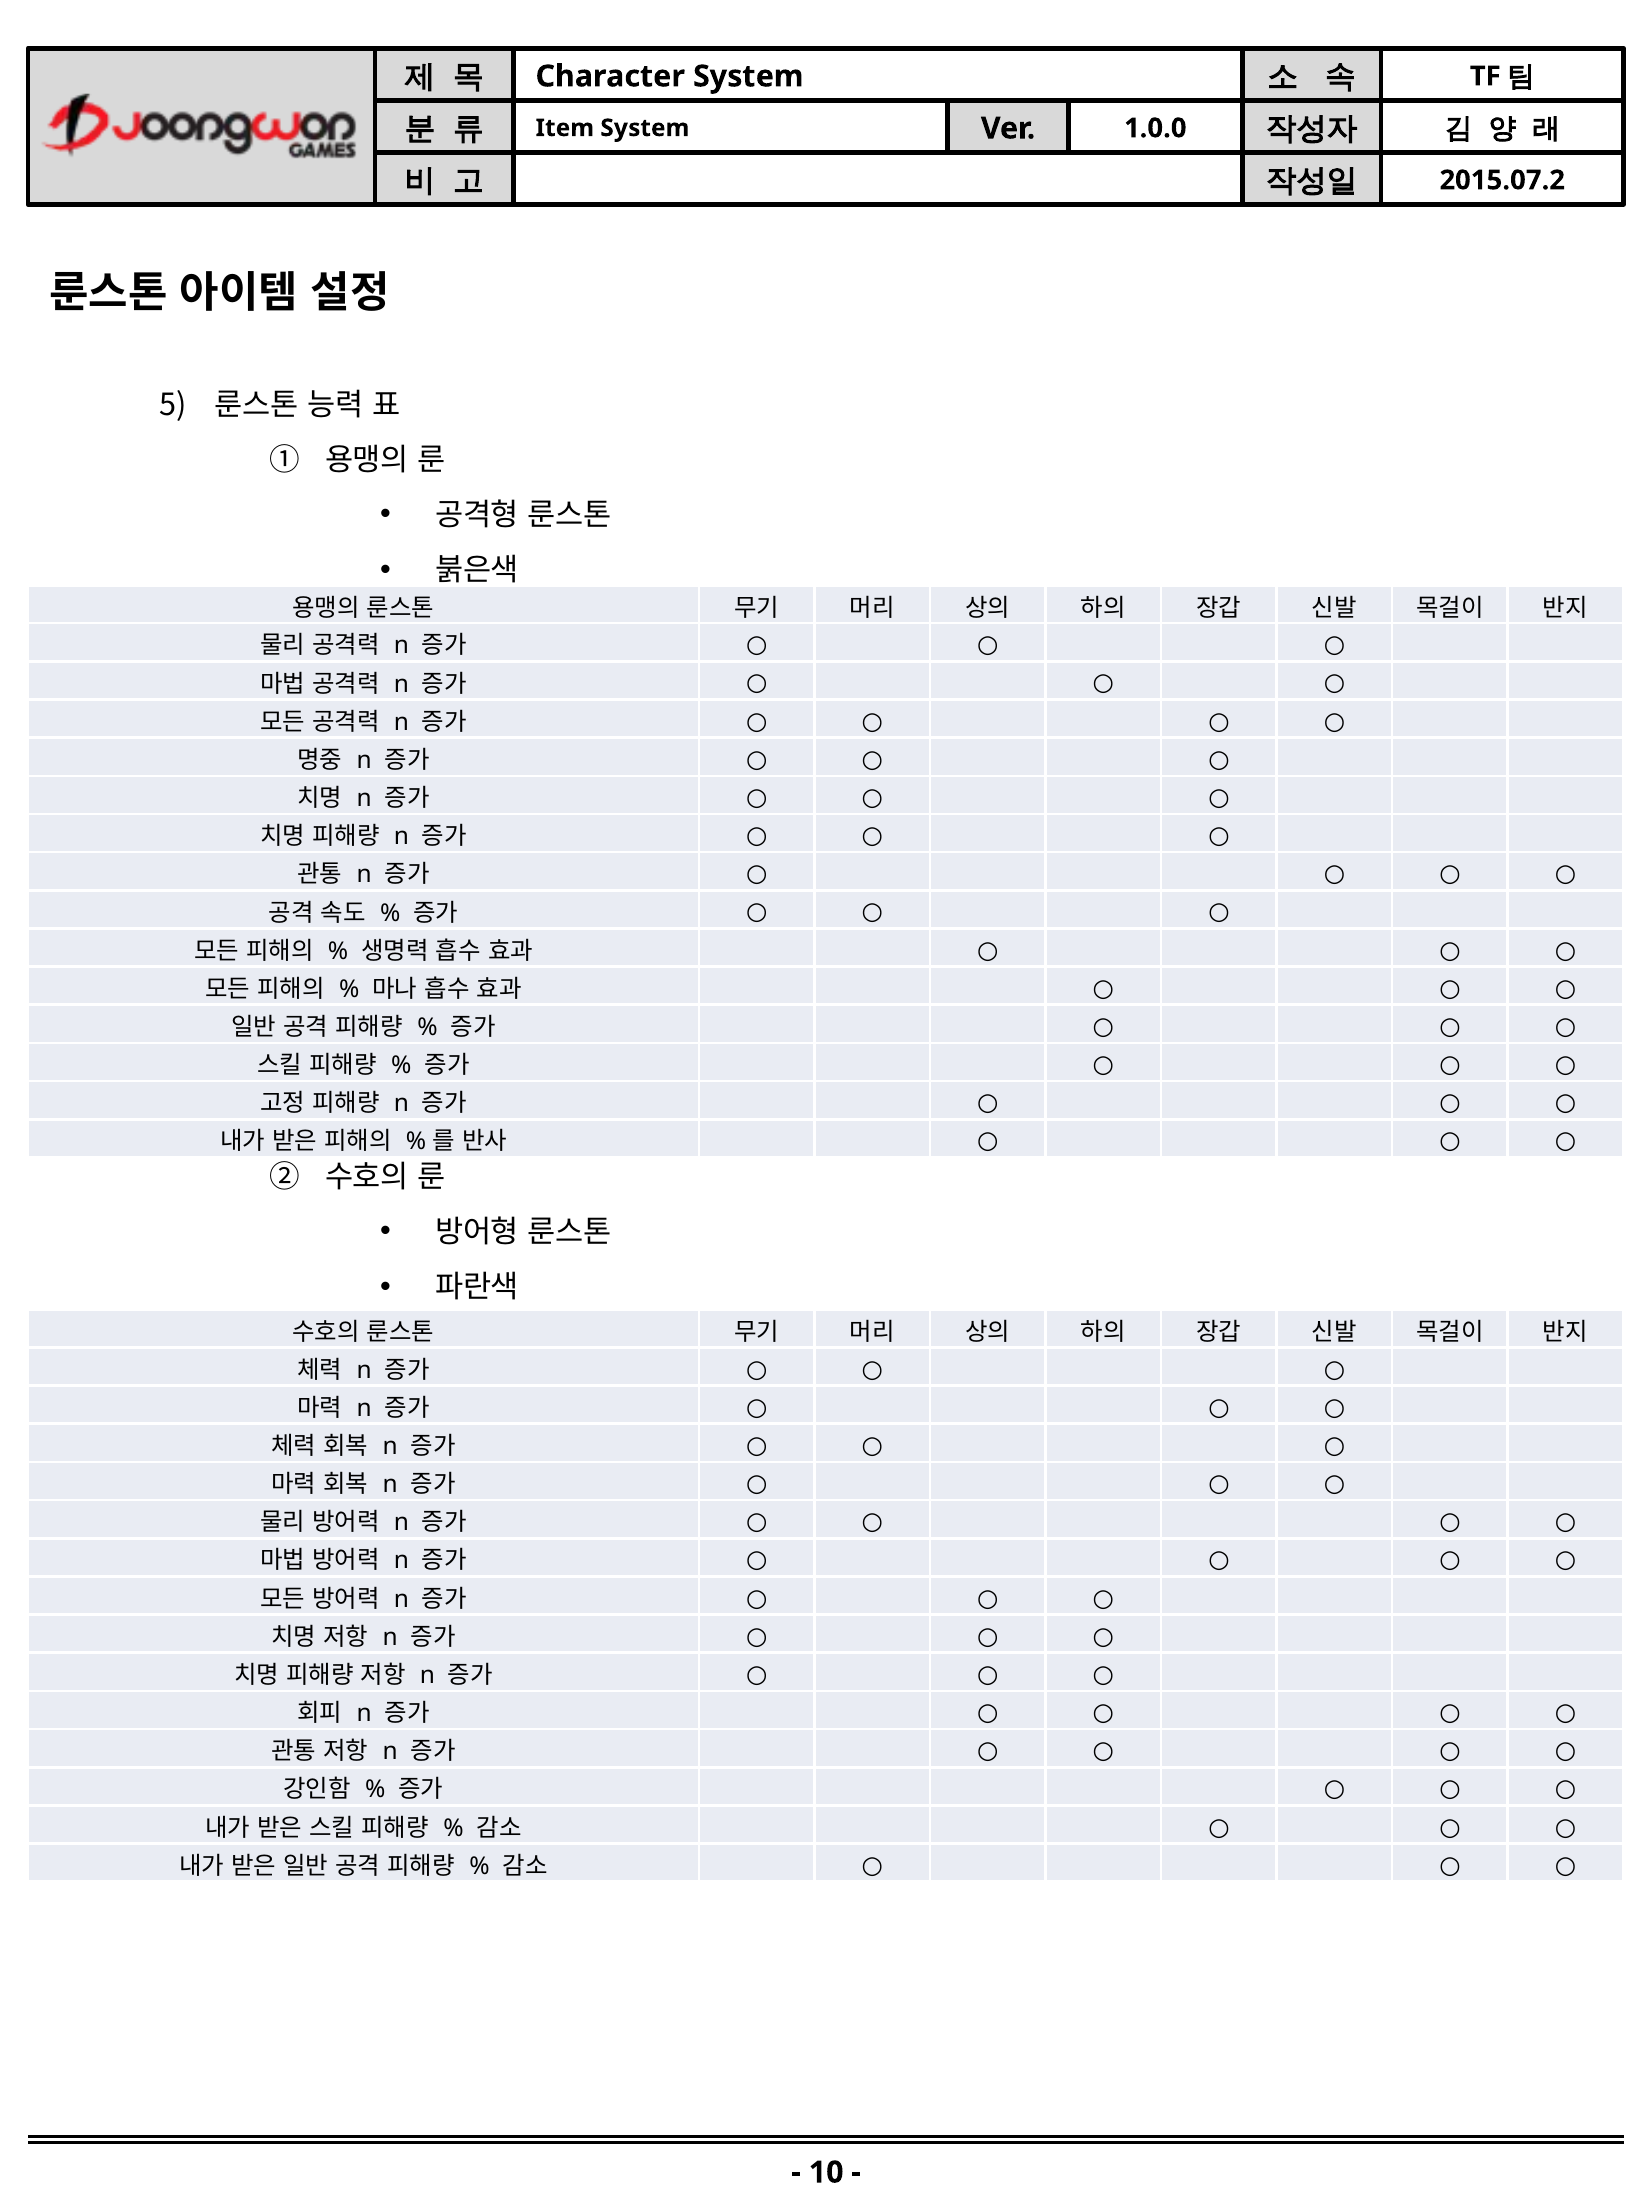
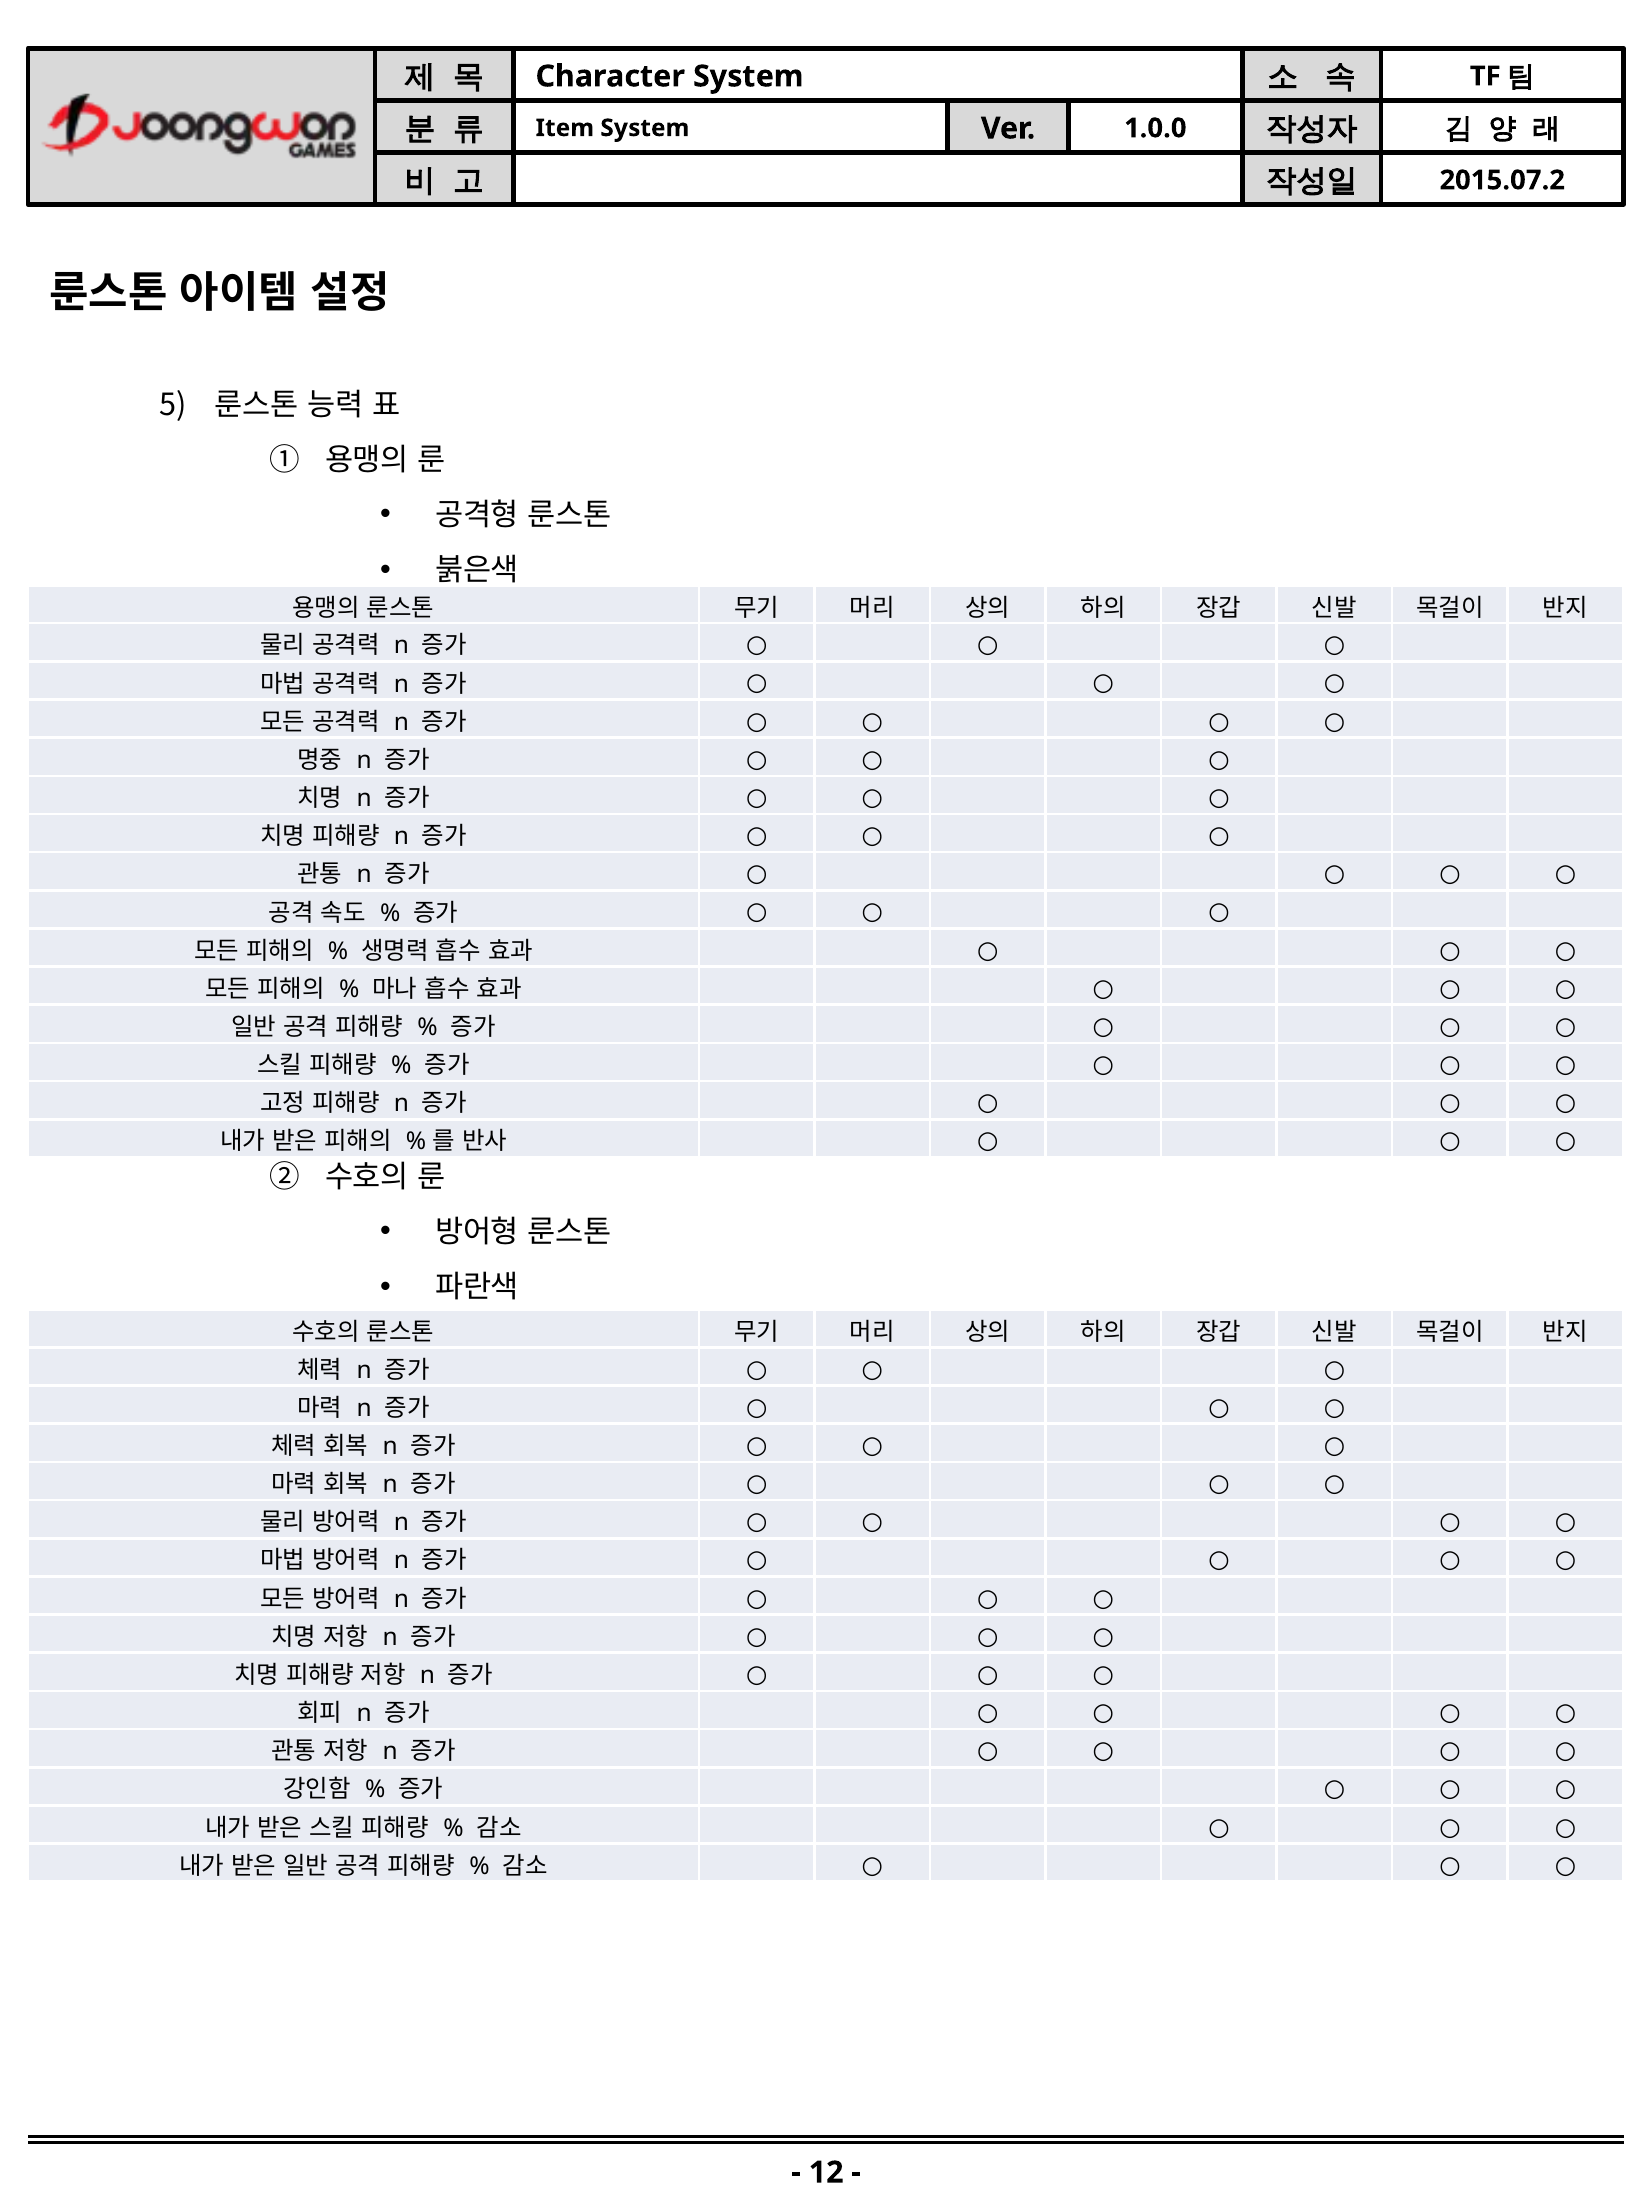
10: 10 -> 12
